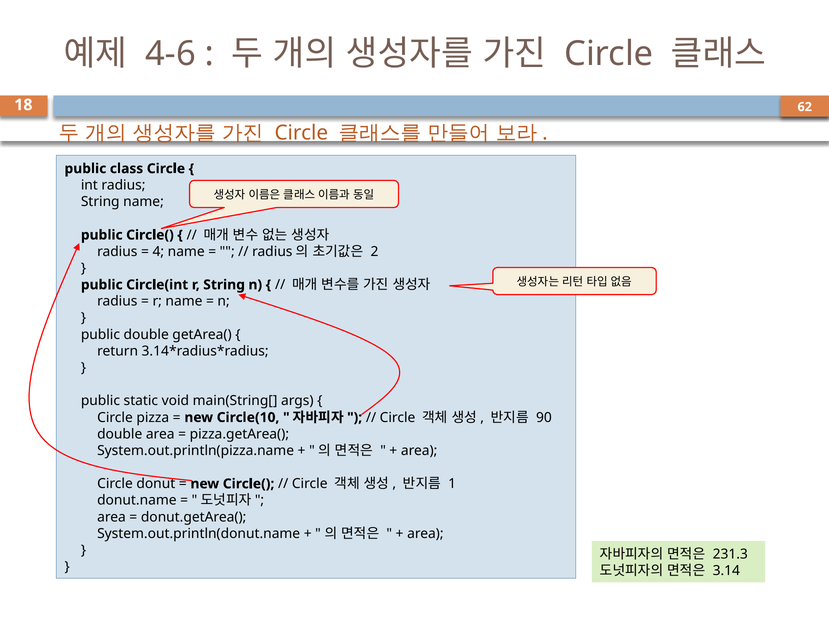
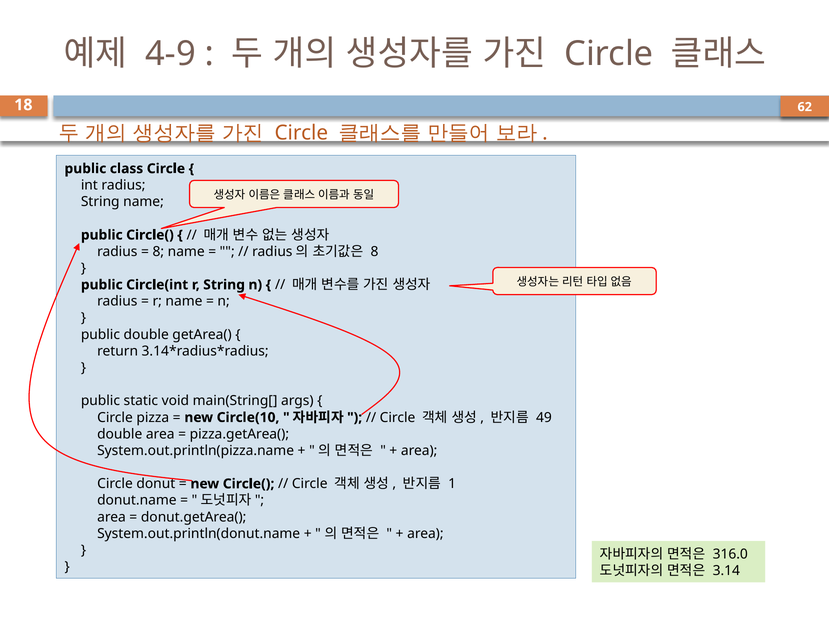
4-6: 4-6 -> 4-9
4 at (158, 251): 4 -> 8
2 at (375, 251): 2 -> 8
90: 90 -> 49
231.3: 231.3 -> 316.0
